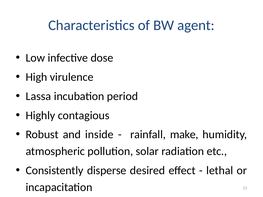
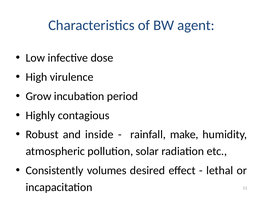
Lassa: Lassa -> Grow
disperse: disperse -> volumes
